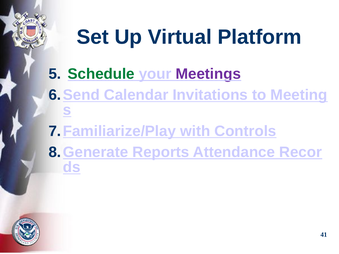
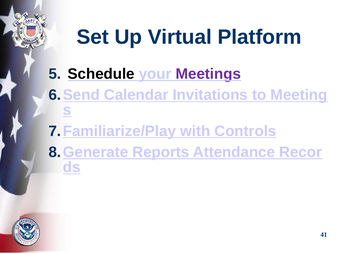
Schedule colour: green -> black
